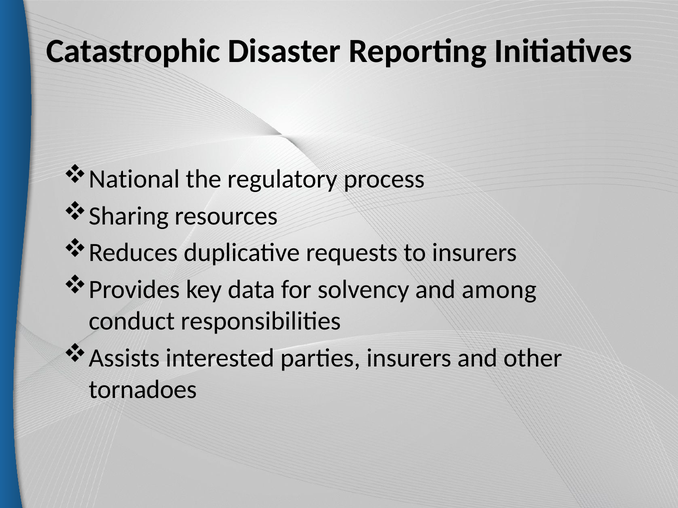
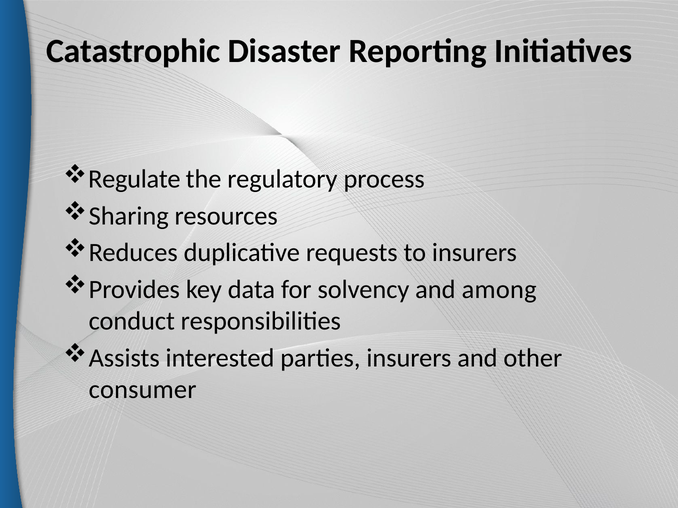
National: National -> Regulate
tornadoes: tornadoes -> consumer
